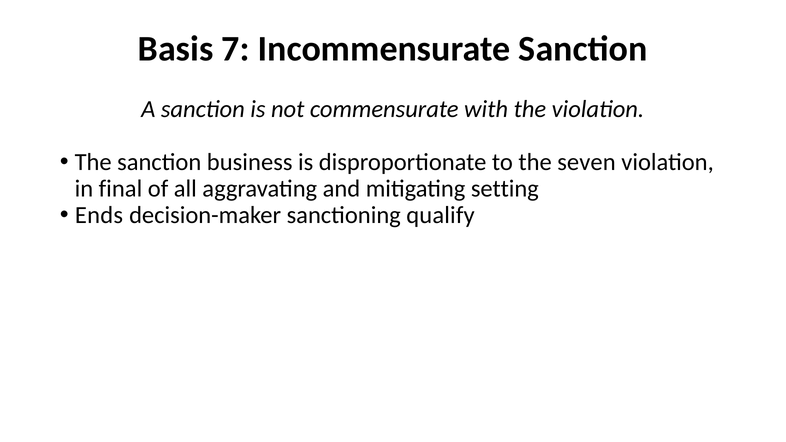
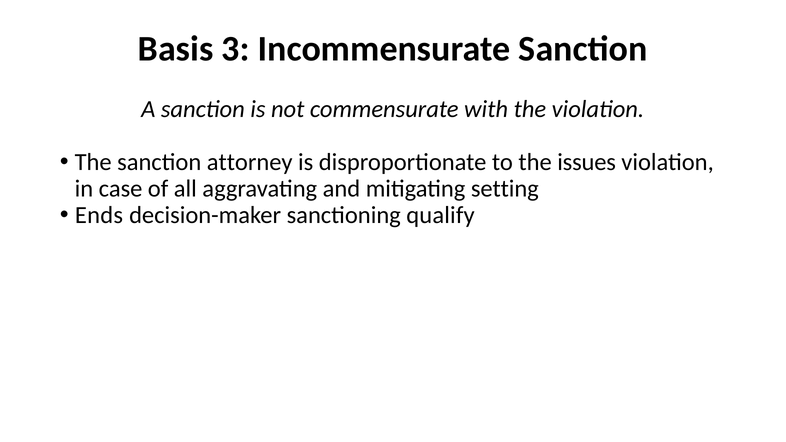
7: 7 -> 3
business: business -> attorney
seven: seven -> issues
final: final -> case
